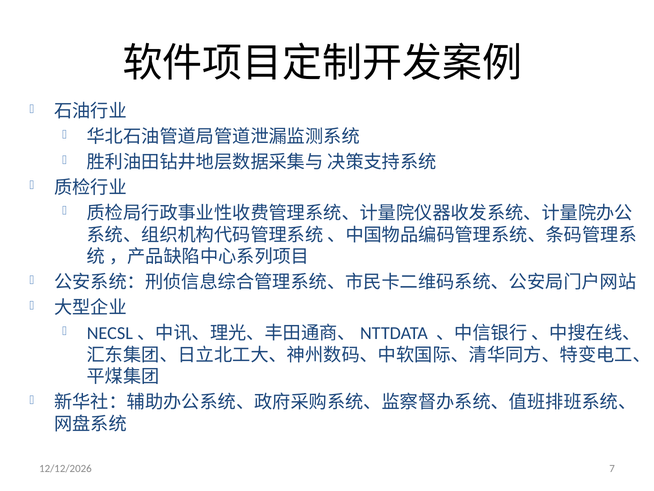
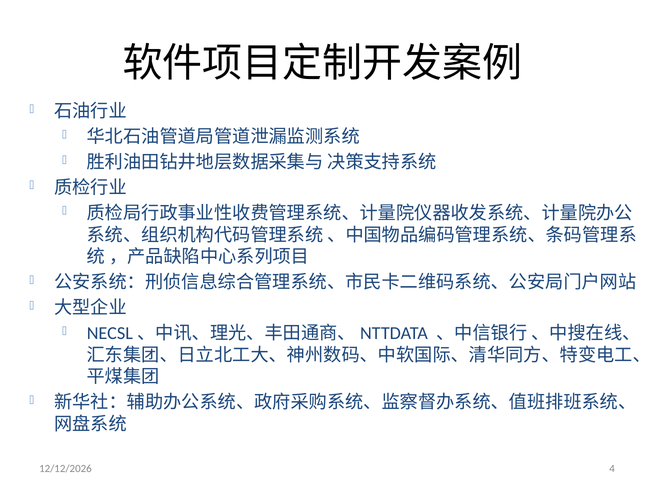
7: 7 -> 4
